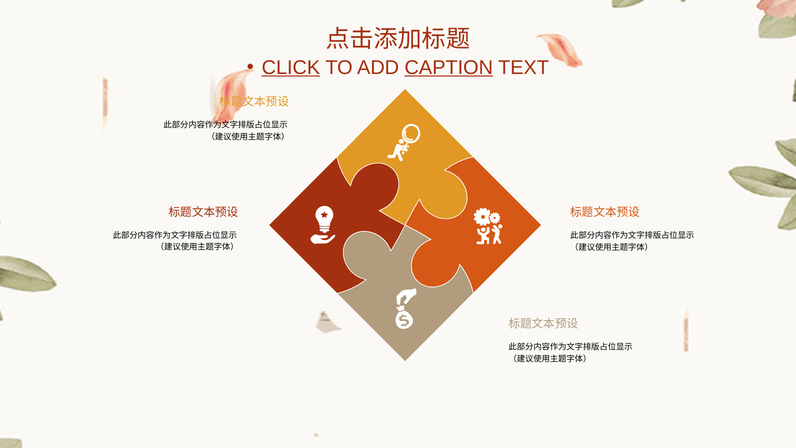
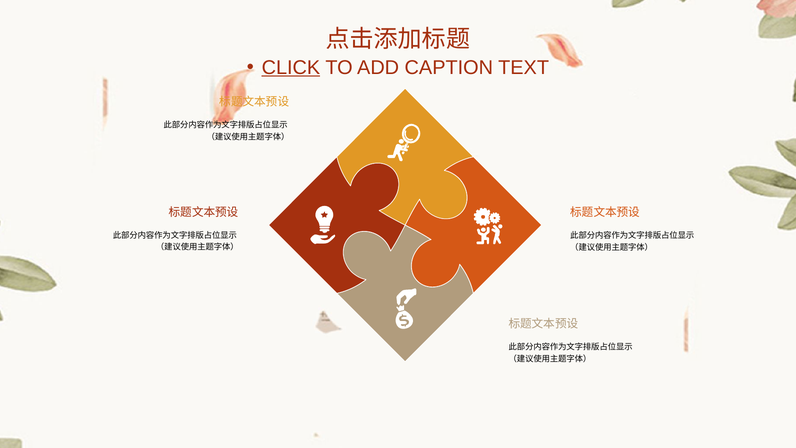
CAPTION underline: present -> none
